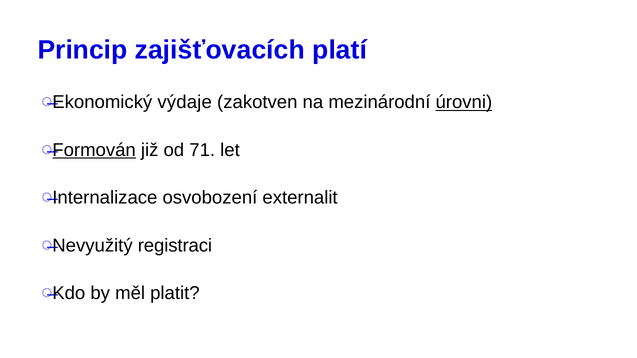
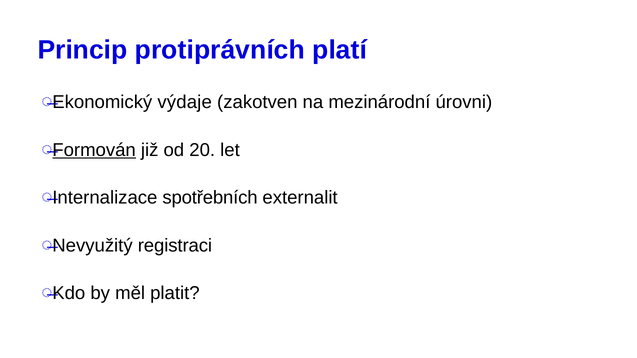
zajišťovacích: zajišťovacích -> protiprávních
úrovni underline: present -> none
71: 71 -> 20
osvobození: osvobození -> spotřebních
